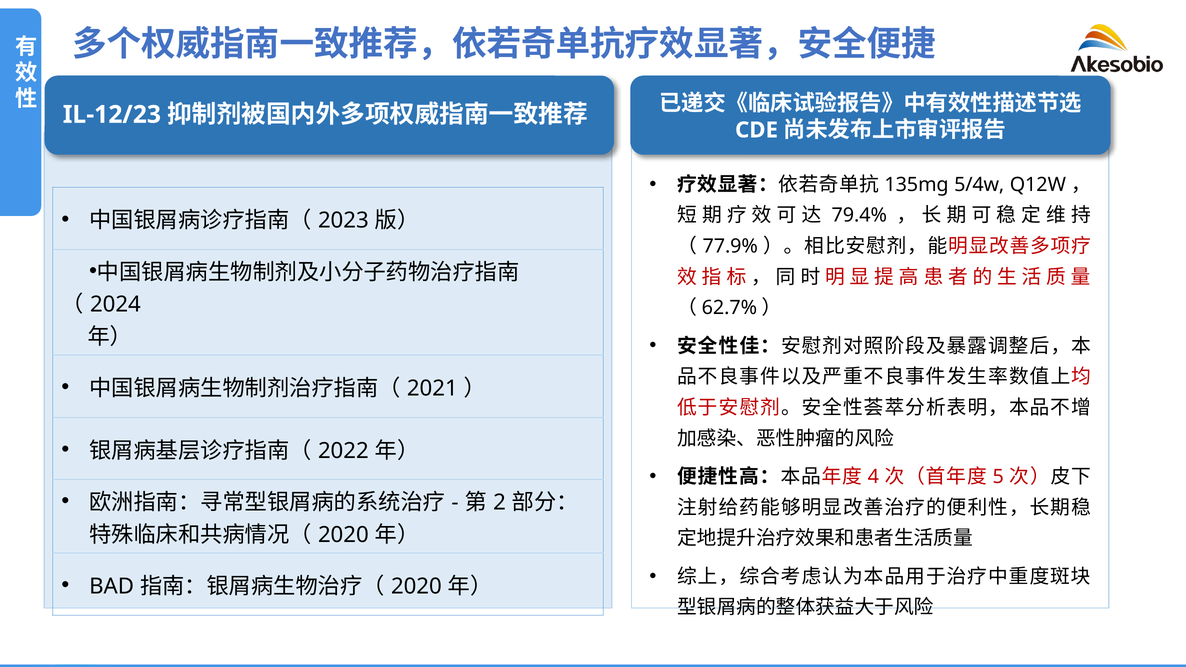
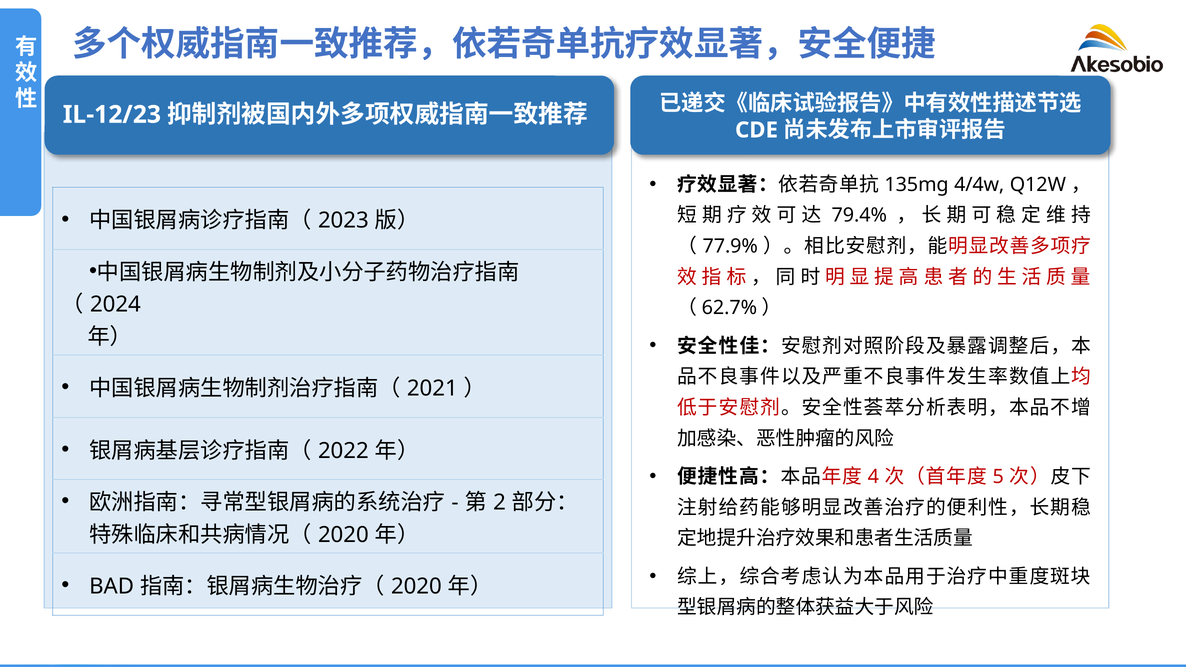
5/4w: 5/4w -> 4/4w
